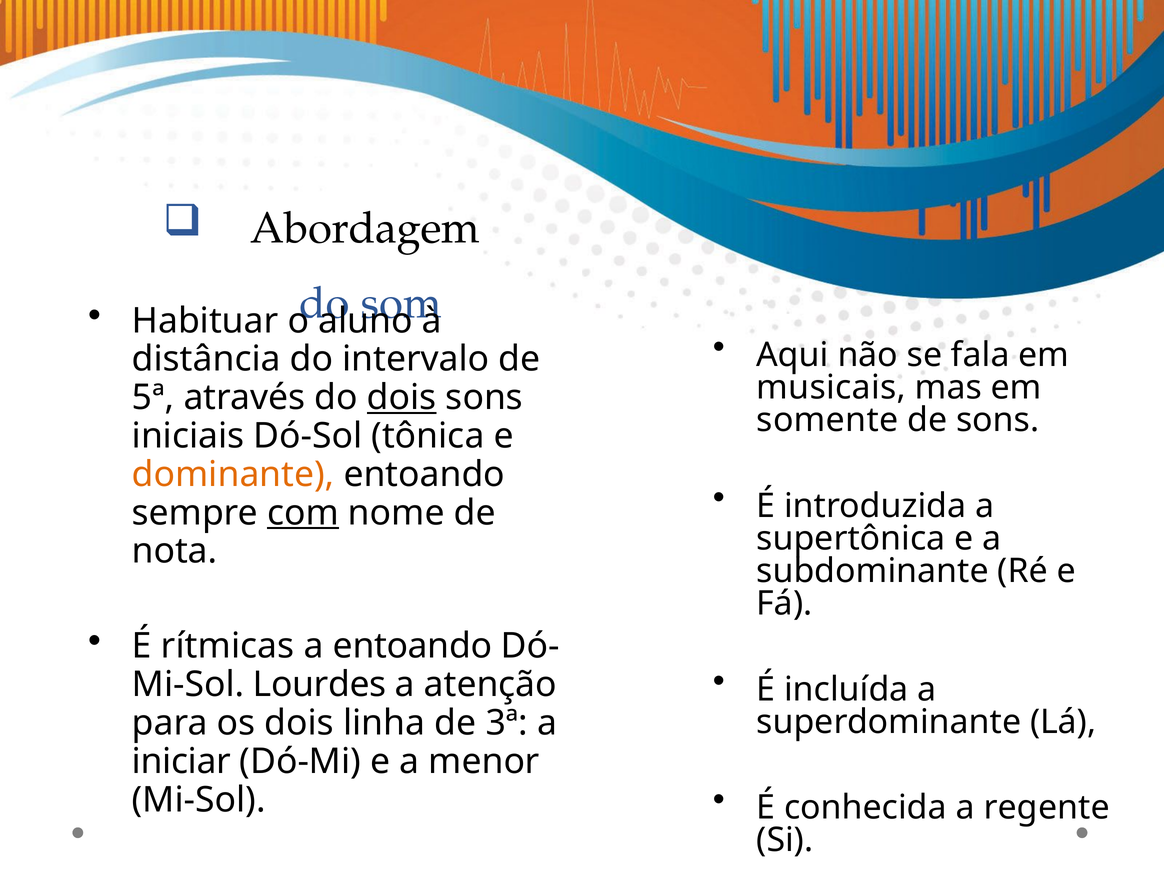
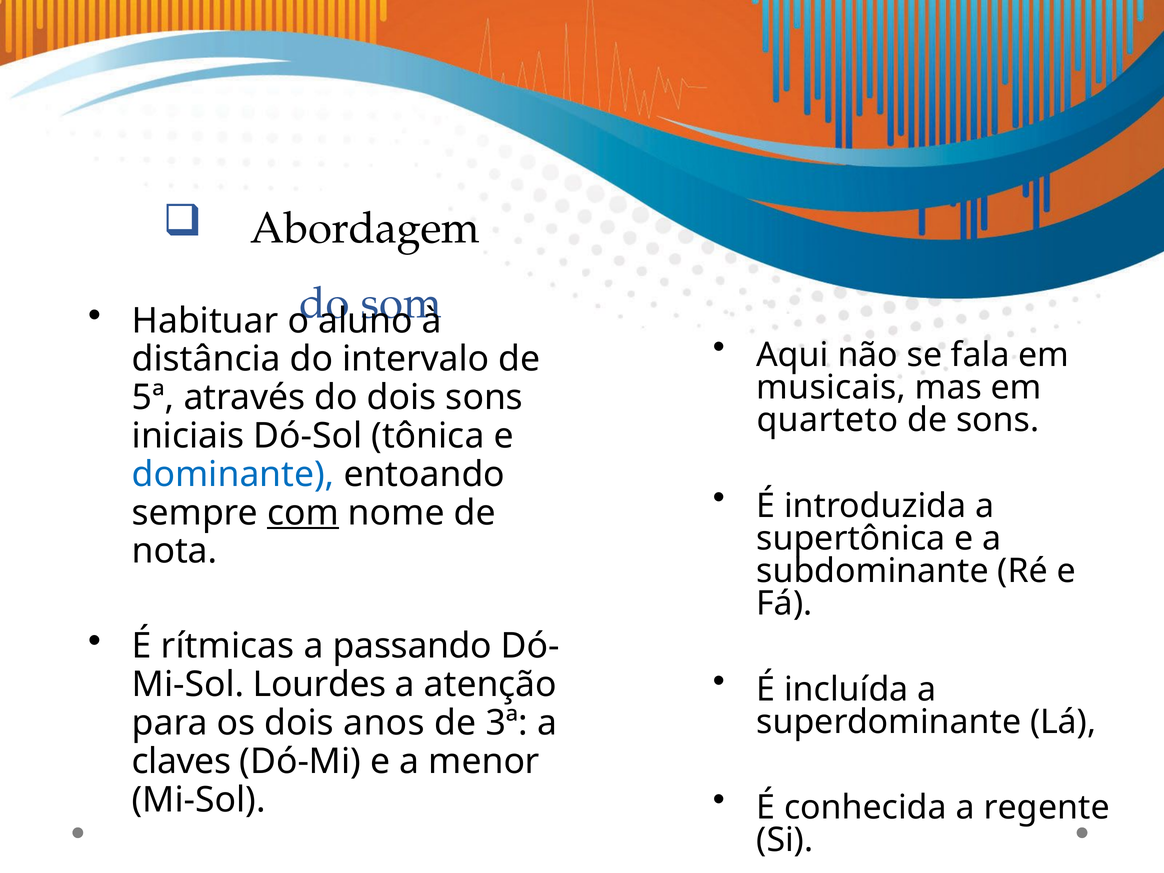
dois at (402, 398) underline: present -> none
somente: somente -> quarteto
dominante colour: orange -> blue
a entoando: entoando -> passando
linha: linha -> anos
iniciar: iniciar -> claves
